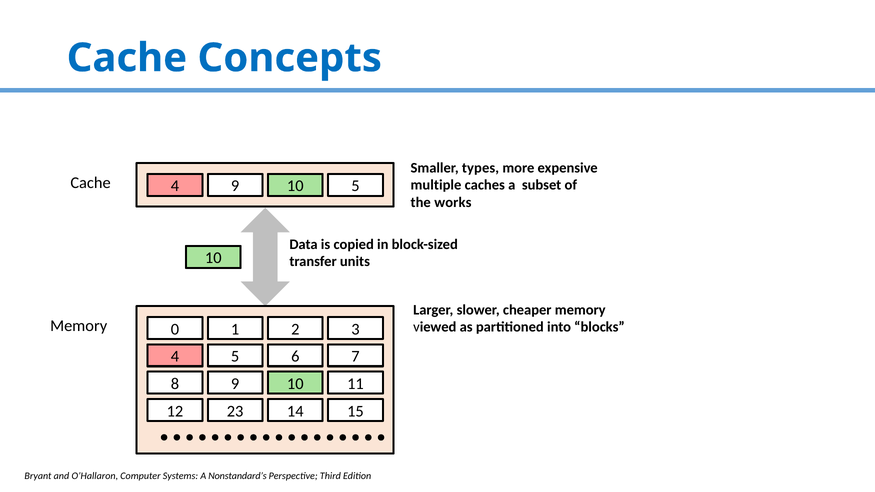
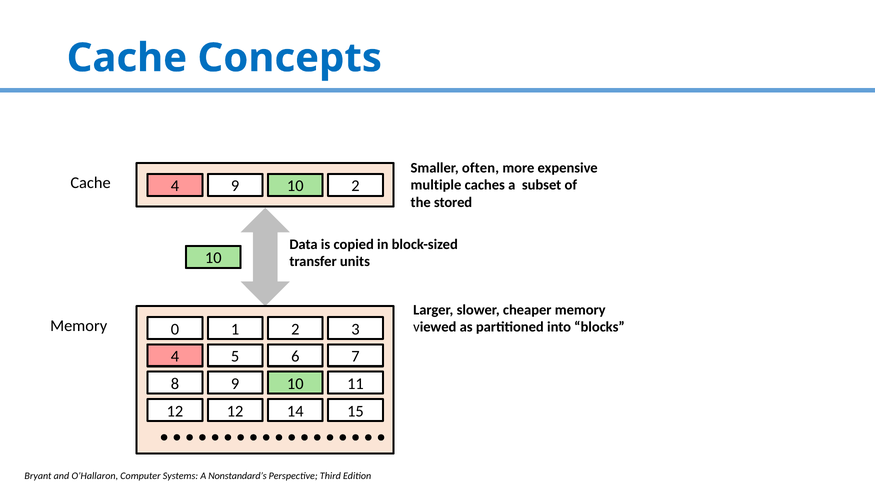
types: types -> often
5 at (355, 186): 5 -> 2
works: works -> stored
12 23: 23 -> 12
